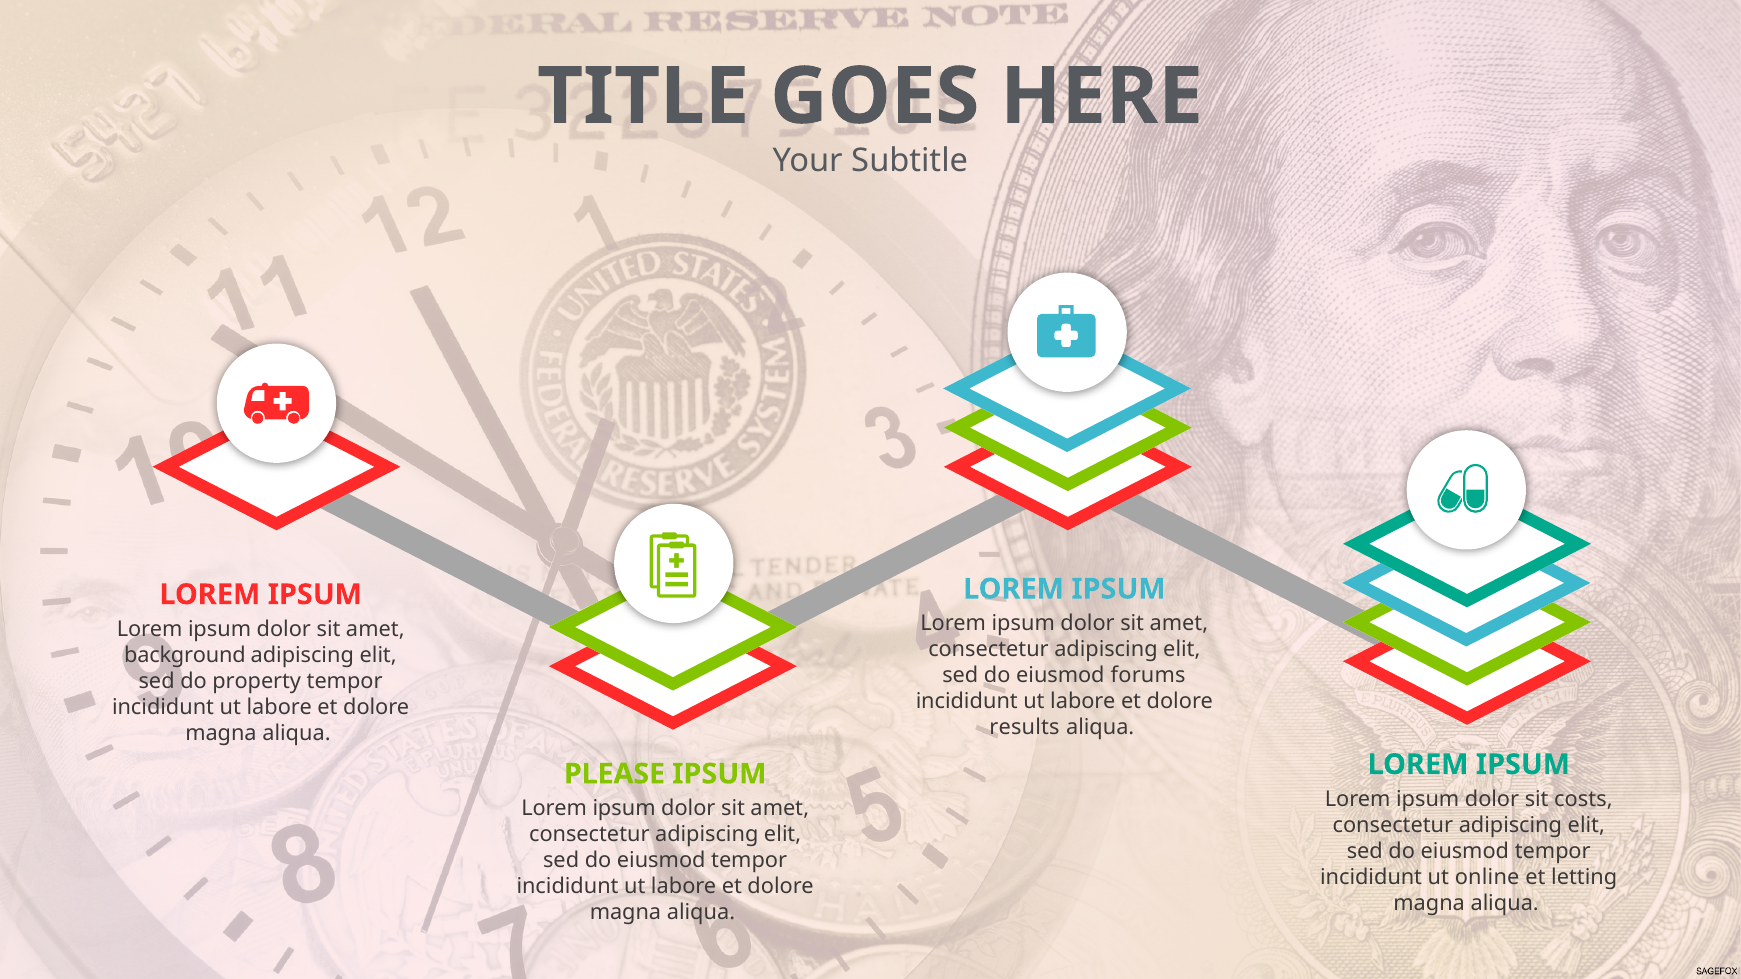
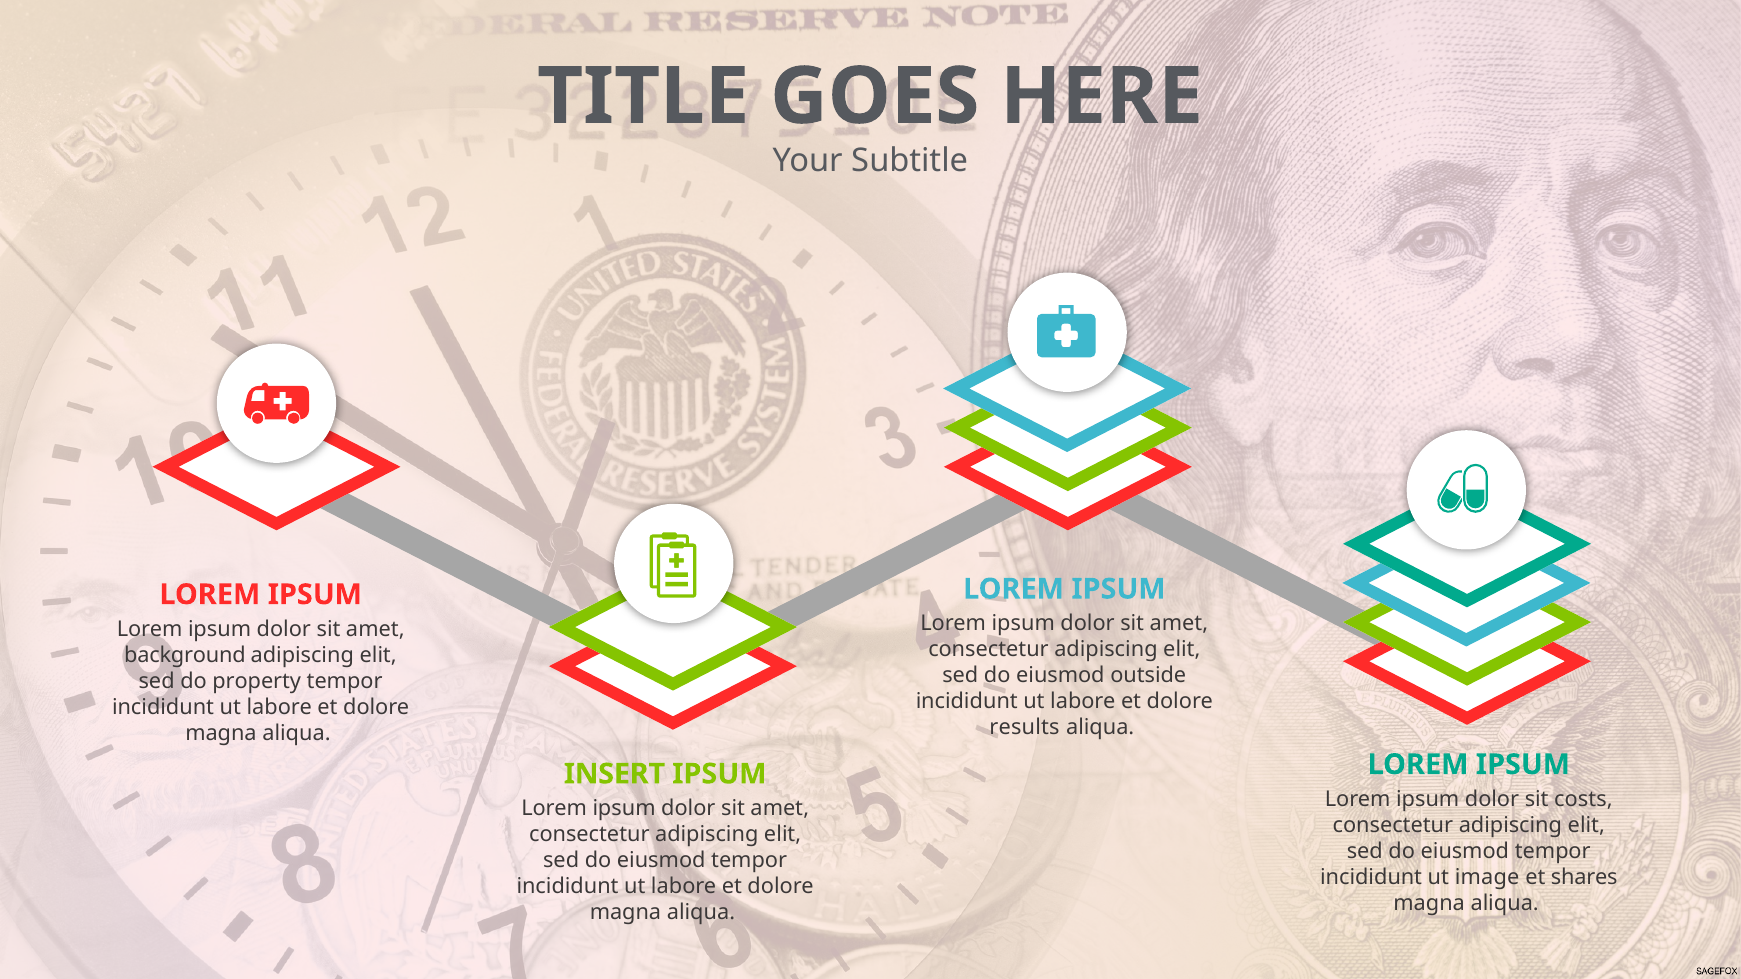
forums: forums -> outside
PLEASE: PLEASE -> INSERT
online: online -> image
letting: letting -> shares
